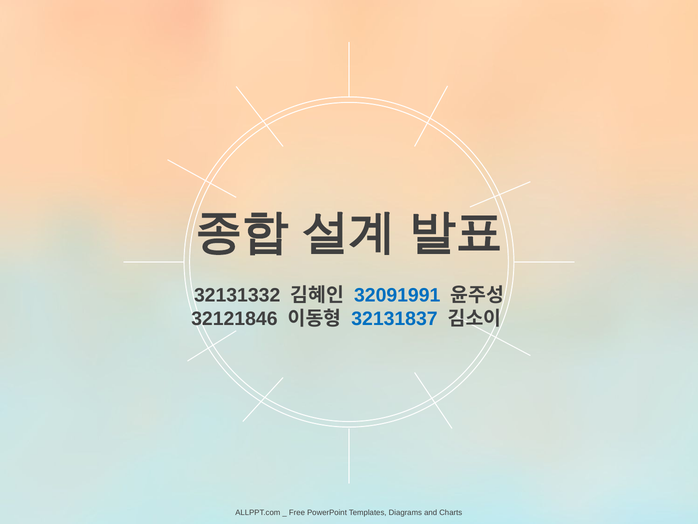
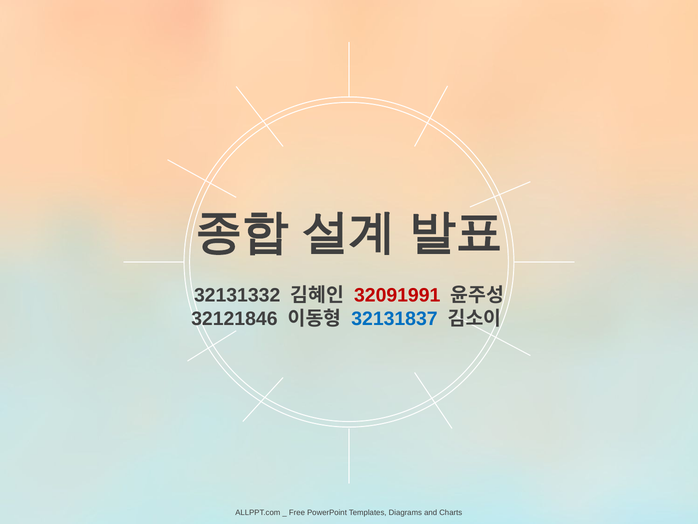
32091991 colour: blue -> red
